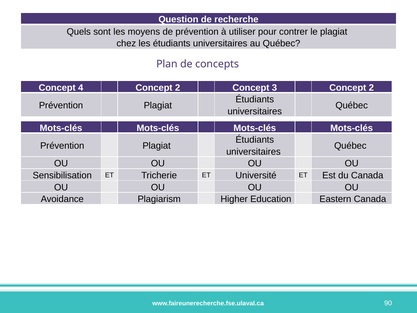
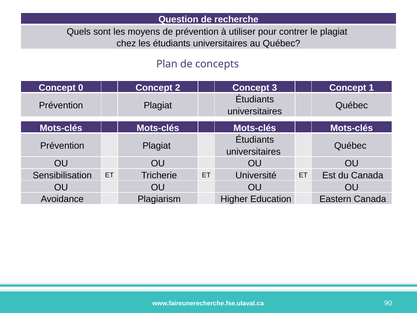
4: 4 -> 0
3 Concept 2: 2 -> 1
